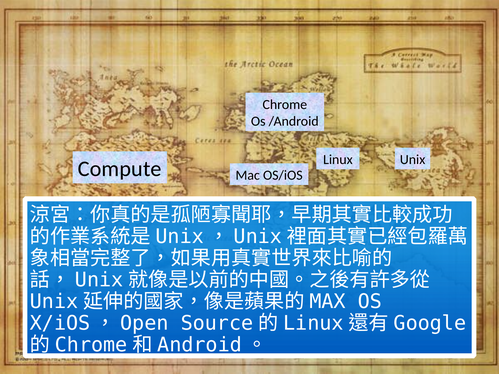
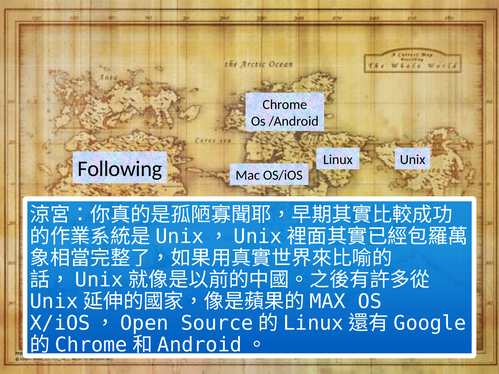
Compute: Compute -> Following
